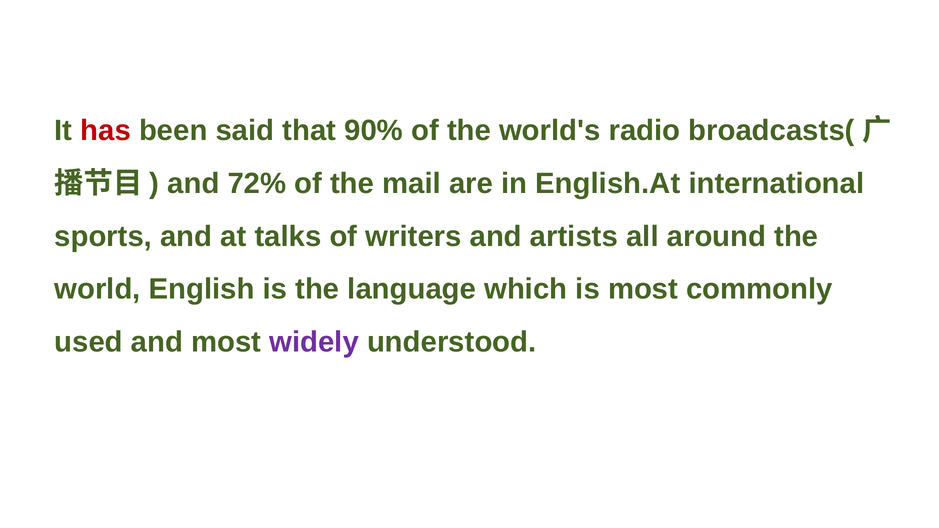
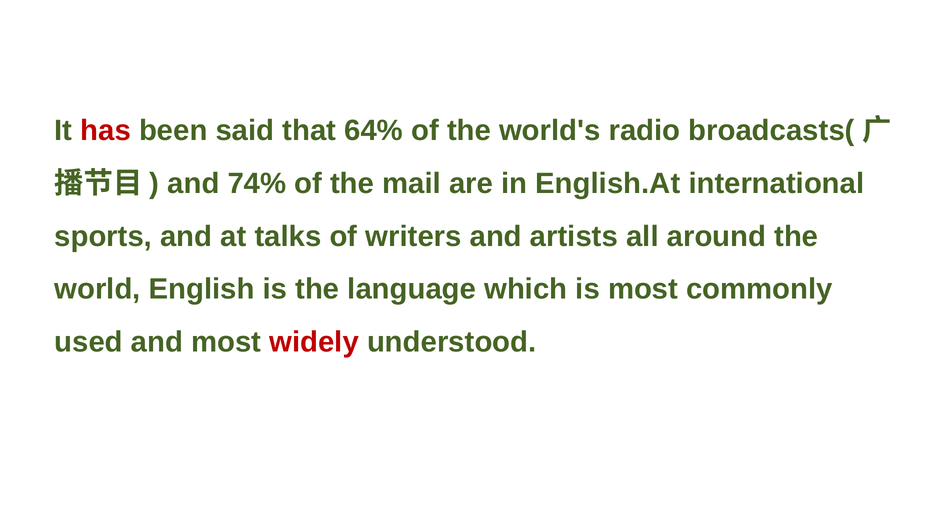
90%: 90% -> 64%
72%: 72% -> 74%
widely colour: purple -> red
